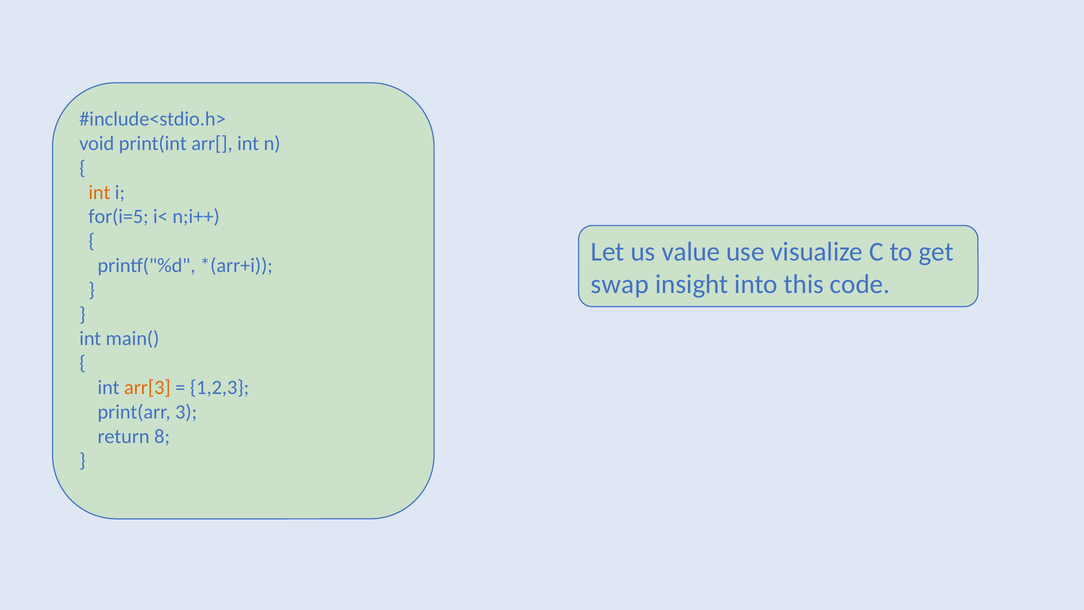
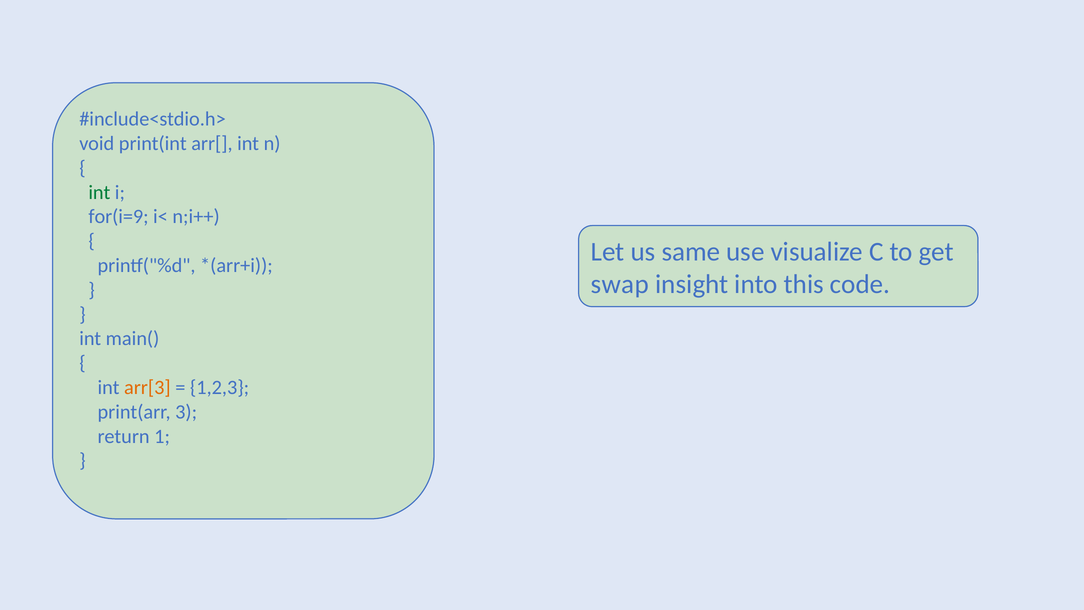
int at (99, 192) colour: orange -> green
for(i=5: for(i=5 -> for(i=9
value: value -> same
8: 8 -> 1
